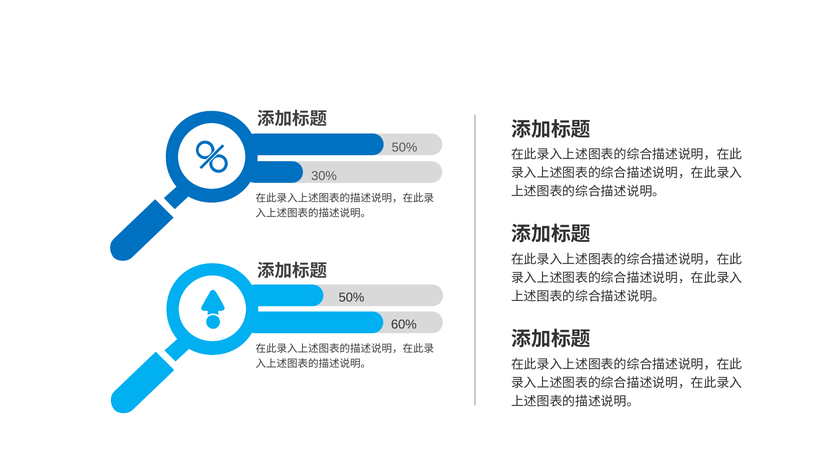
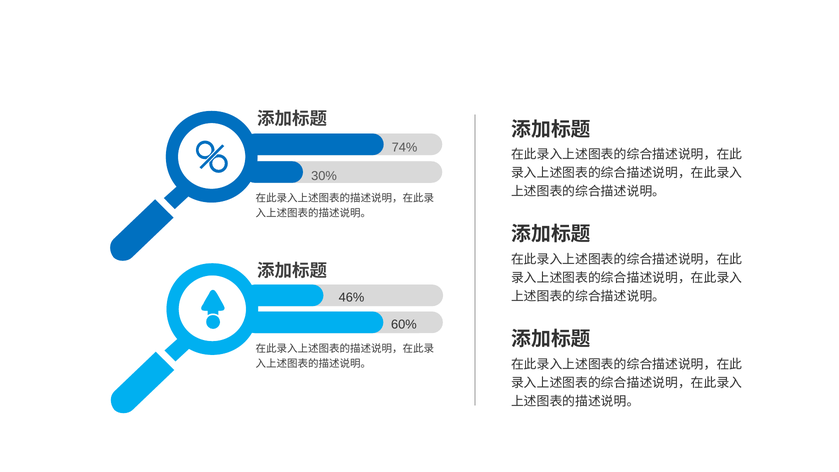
50% at (404, 148): 50% -> 74%
50% at (352, 298): 50% -> 46%
